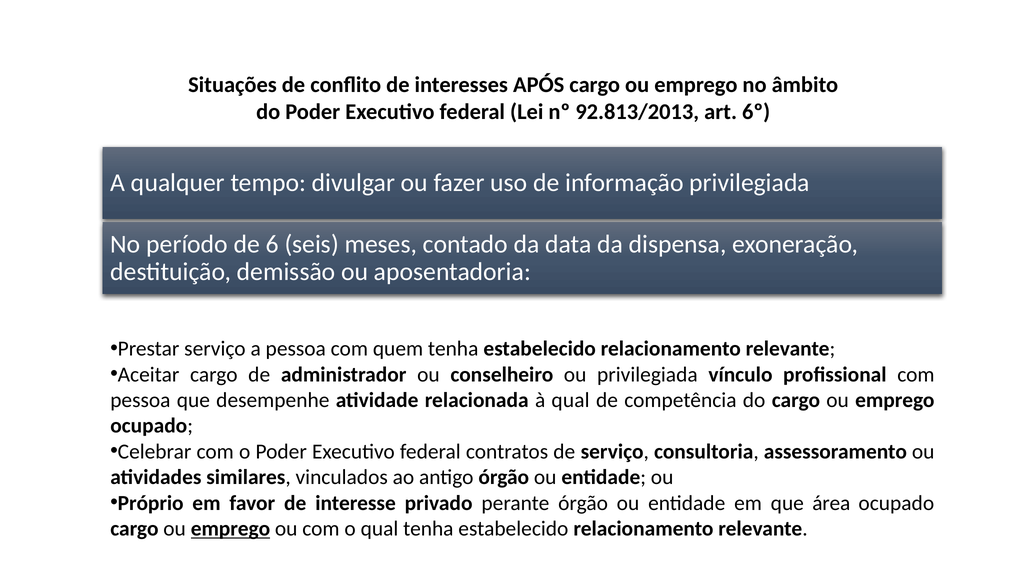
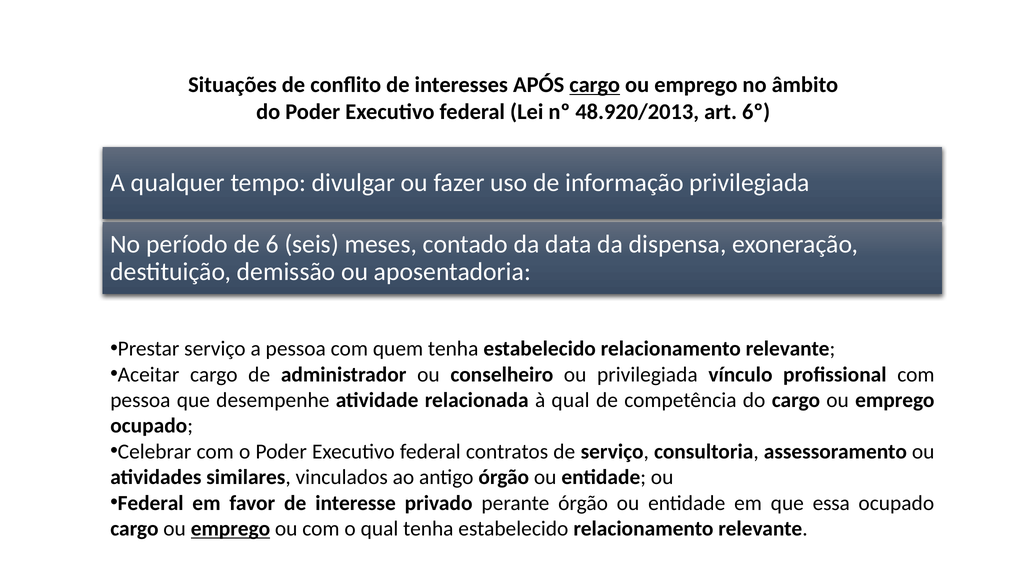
cargo at (595, 85) underline: none -> present
92.813/2013: 92.813/2013 -> 48.920/2013
Próprio at (151, 503): Próprio -> Federal
área: área -> essa
